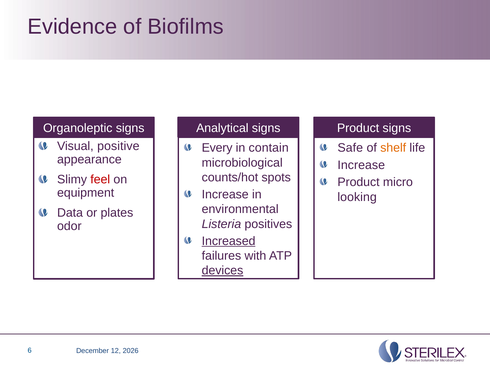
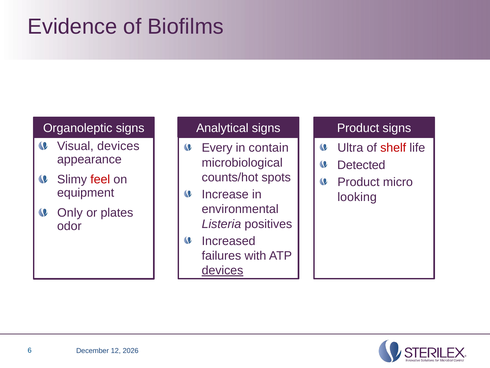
Visual positive: positive -> devices
Safe: Safe -> Ultra
shelf colour: orange -> red
Increase at (361, 165): Increase -> Detected
Data: Data -> Only
Increased underline: present -> none
